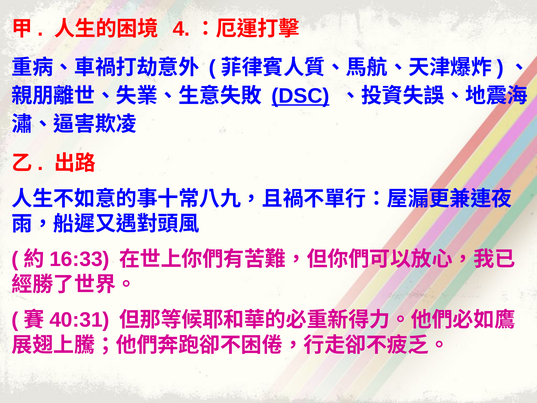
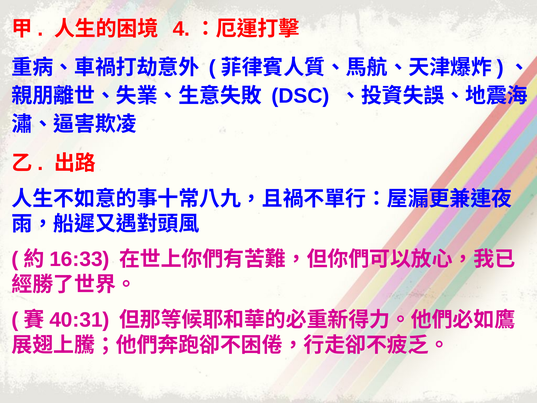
DSC underline: present -> none
